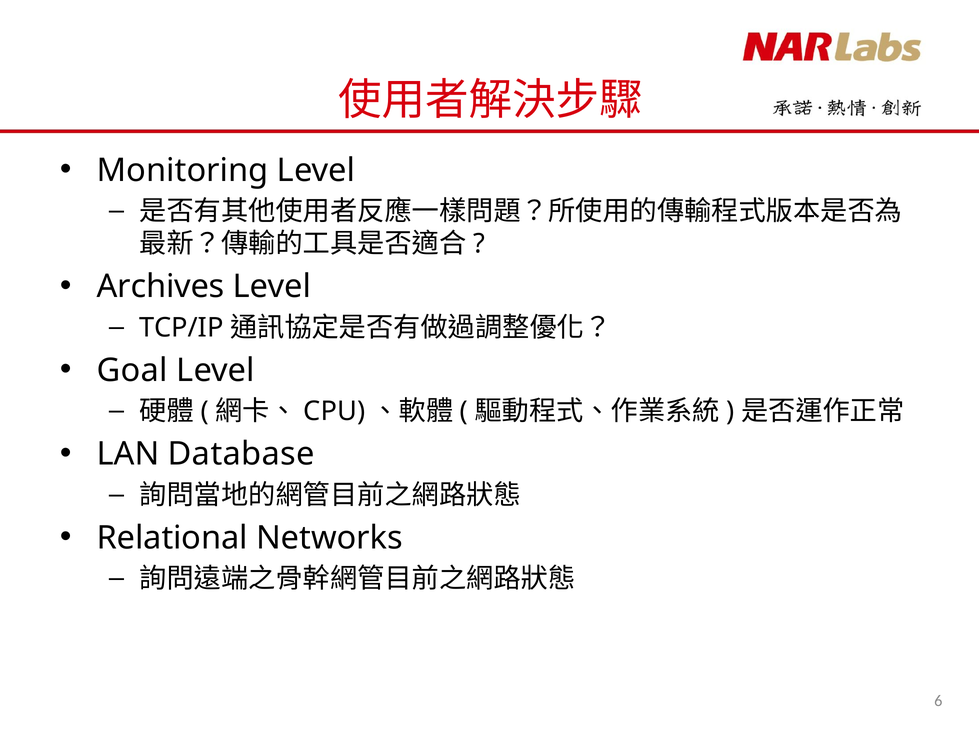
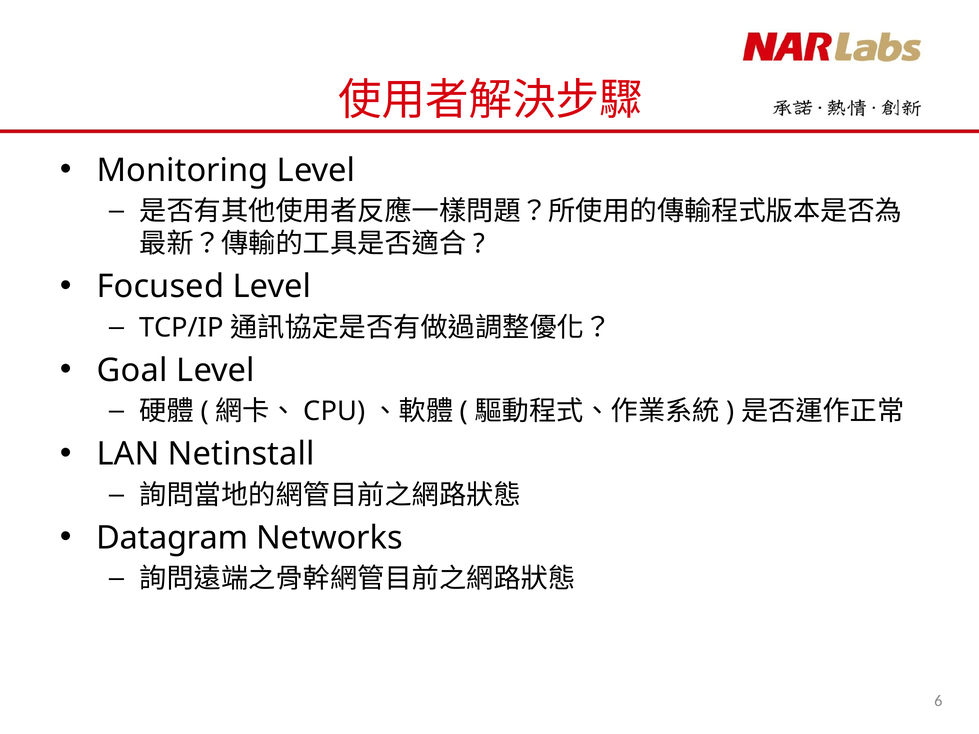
Archives: Archives -> Focused
Database: Database -> Netinstall
Relational: Relational -> Datagram
